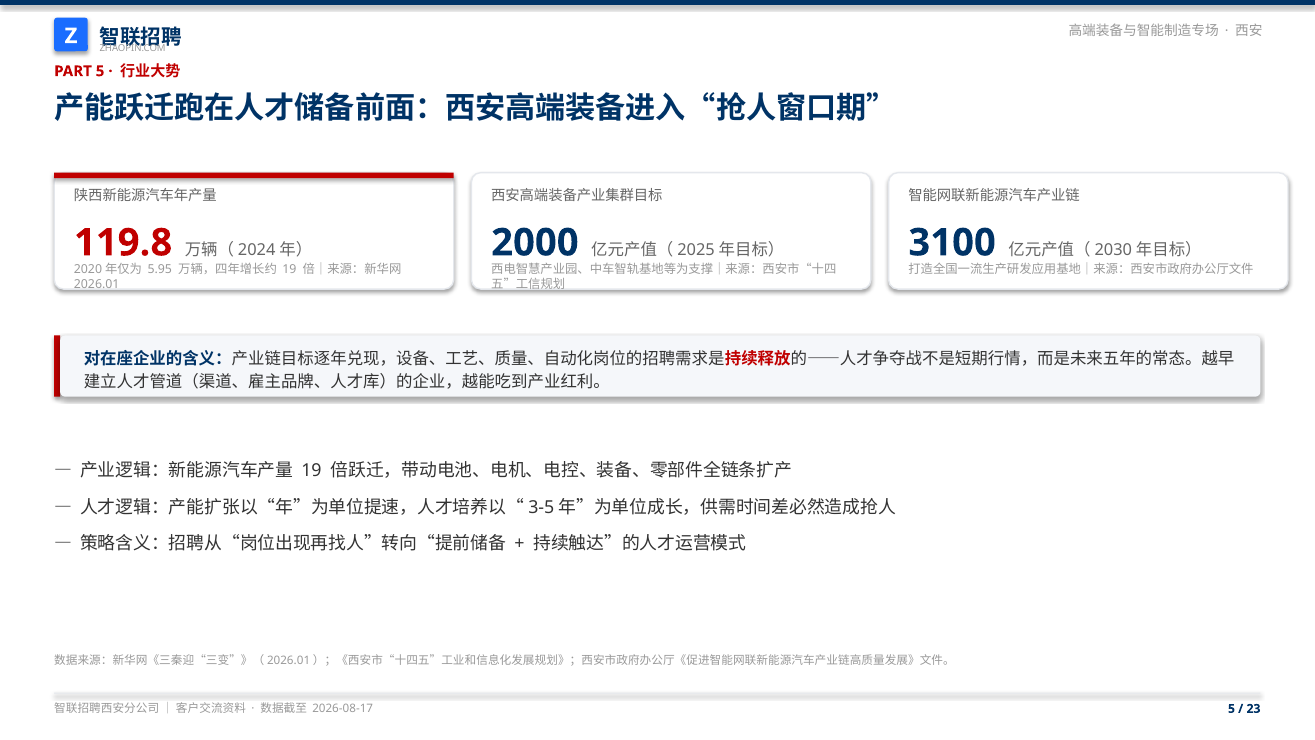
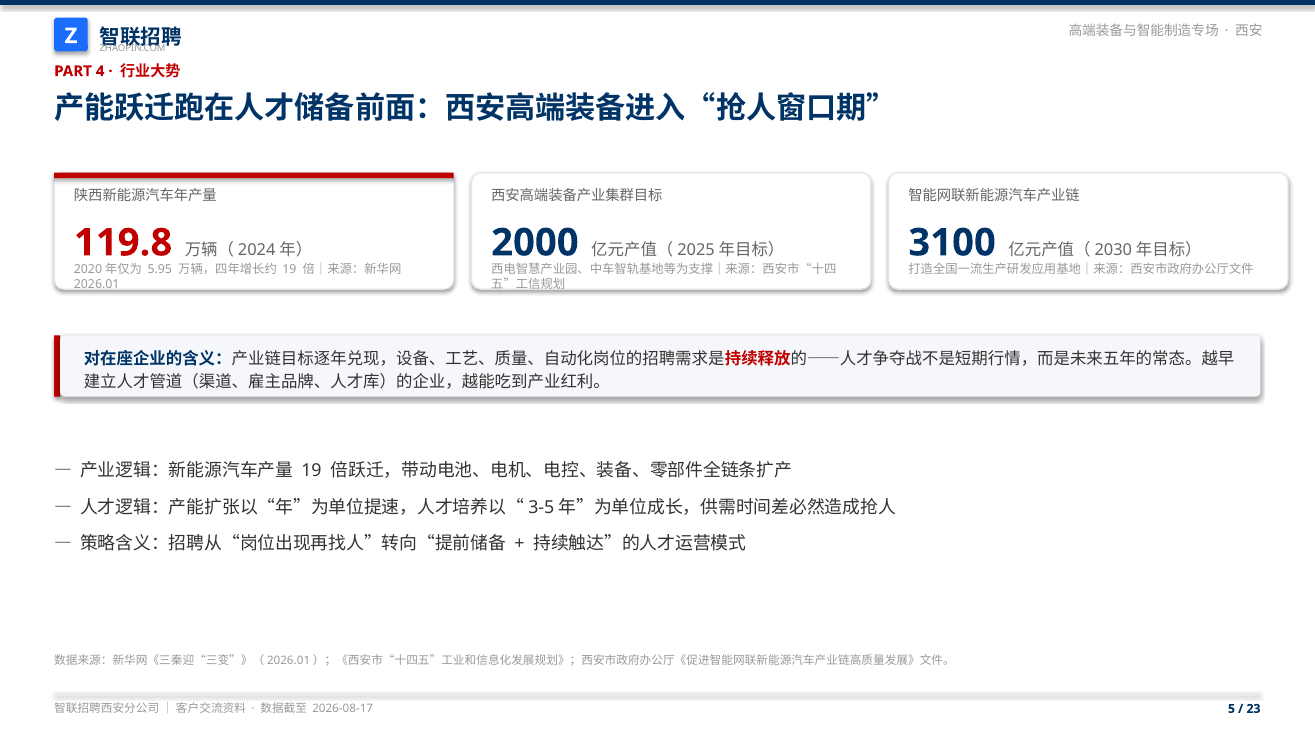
PART 5: 5 -> 4
